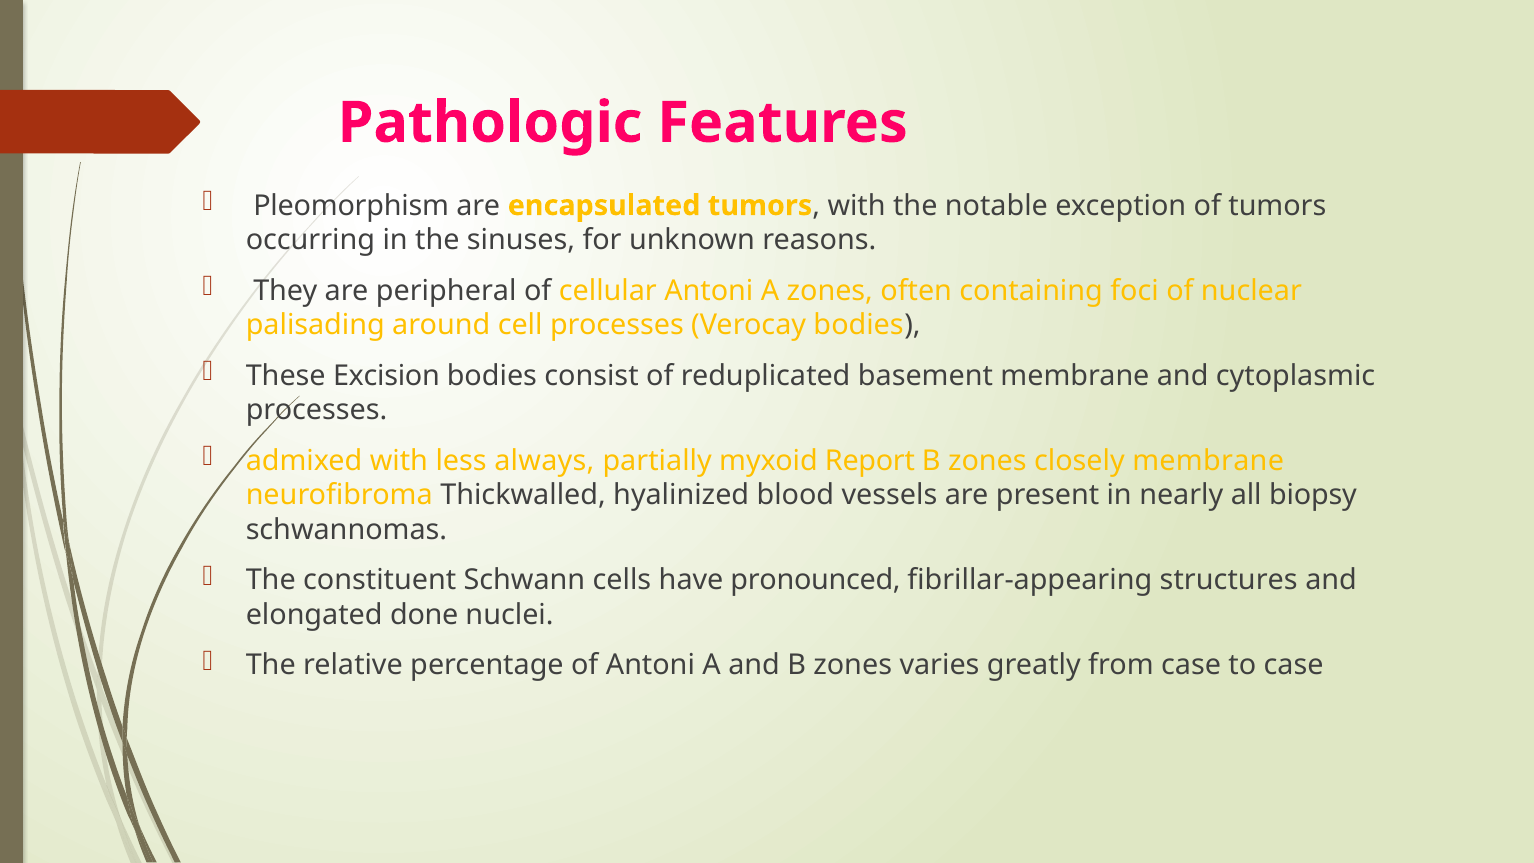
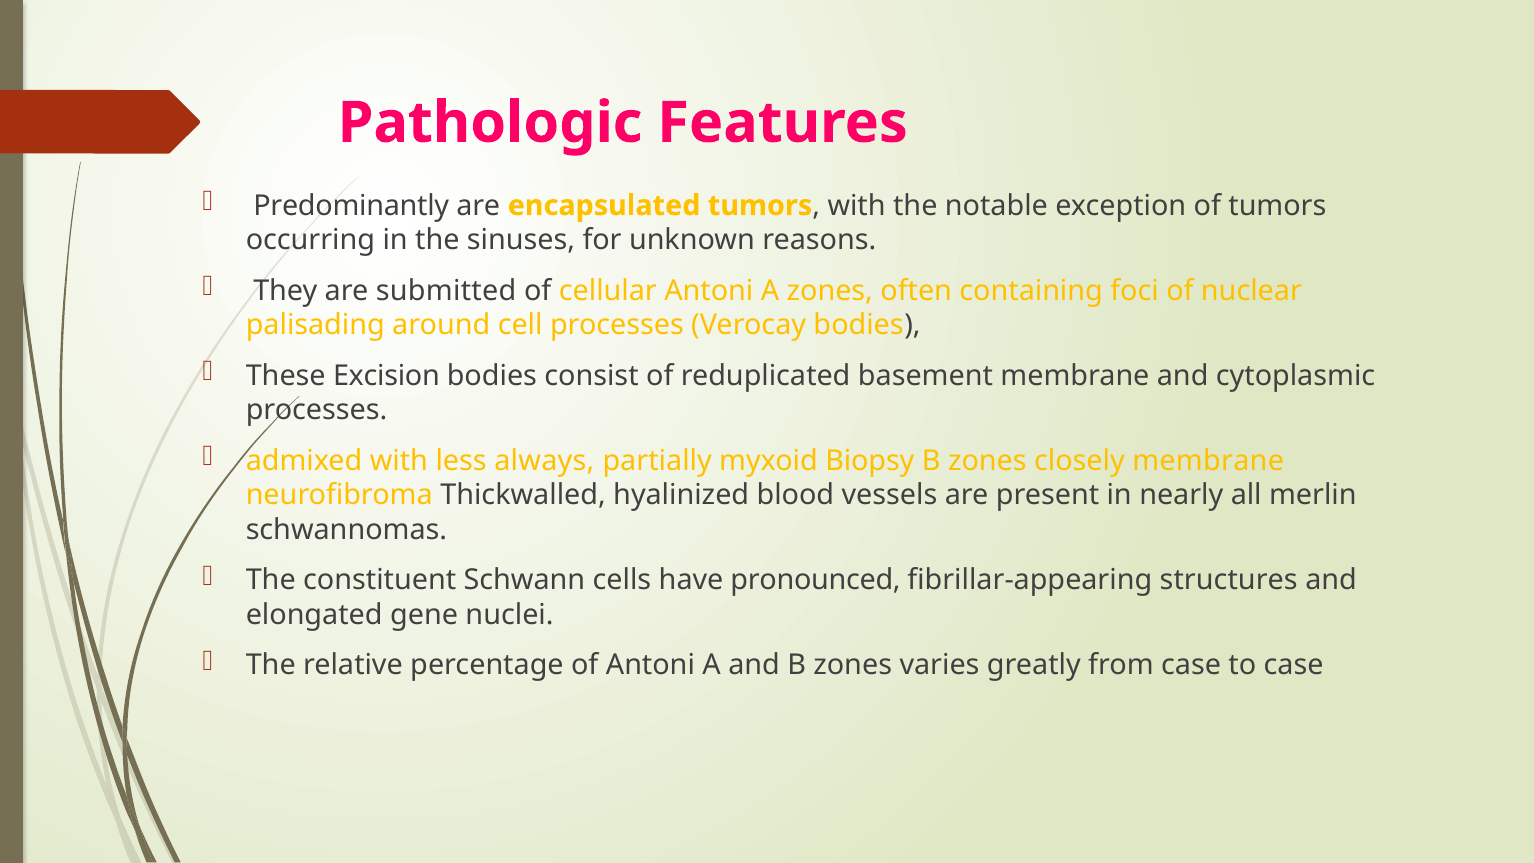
Pleomorphism: Pleomorphism -> Predominantly
peripheral: peripheral -> submitted
Report: Report -> Biopsy
biopsy: biopsy -> merlin
done: done -> gene
